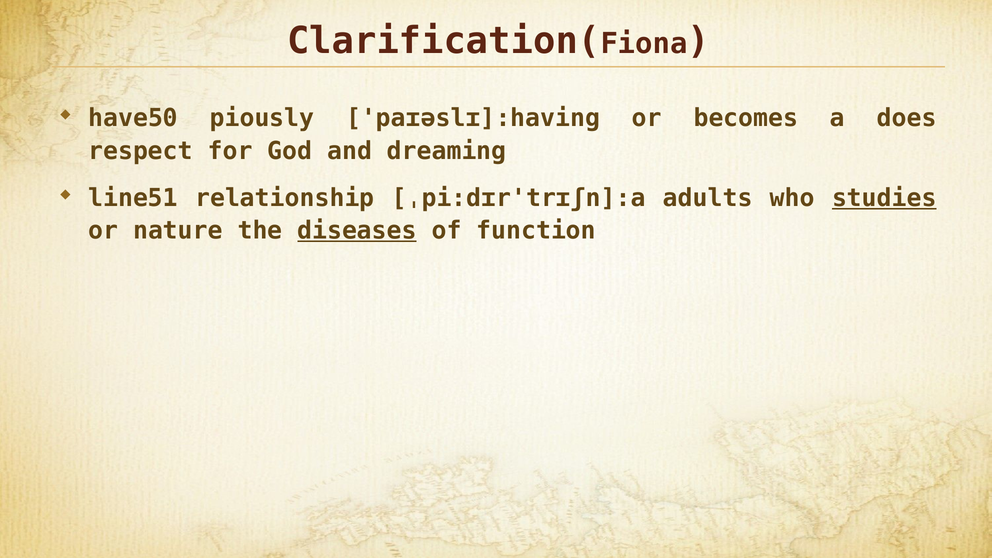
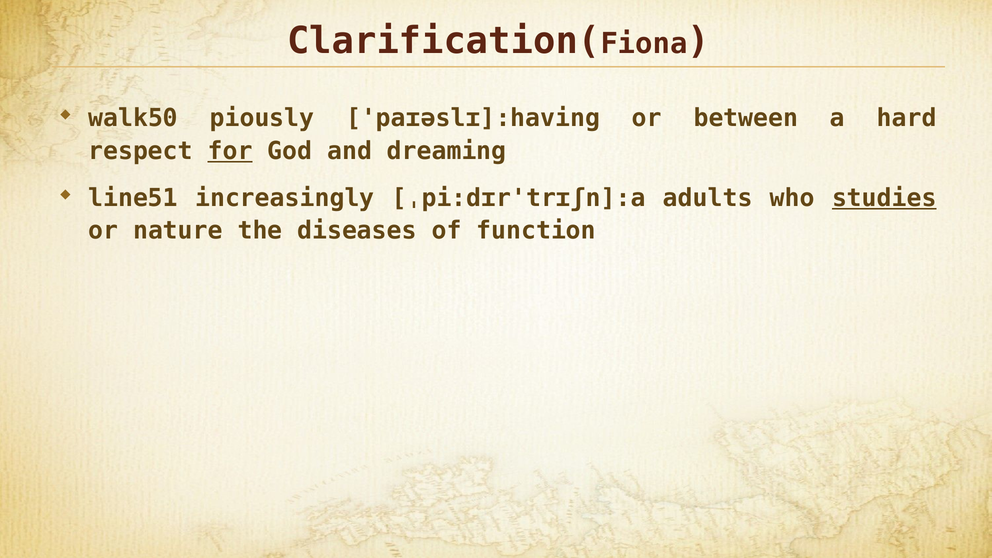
have50: have50 -> walk50
becomes: becomes -> between
does: does -> hard
for underline: none -> present
relationship: relationship -> increasingly
diseases underline: present -> none
